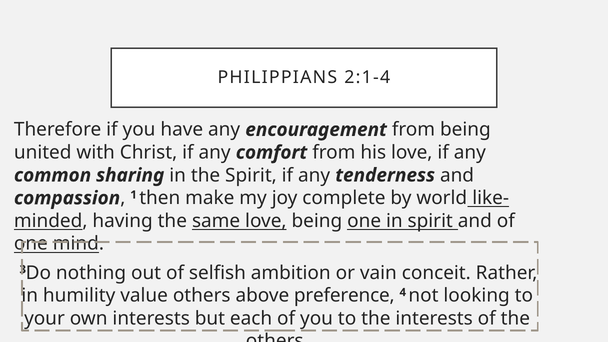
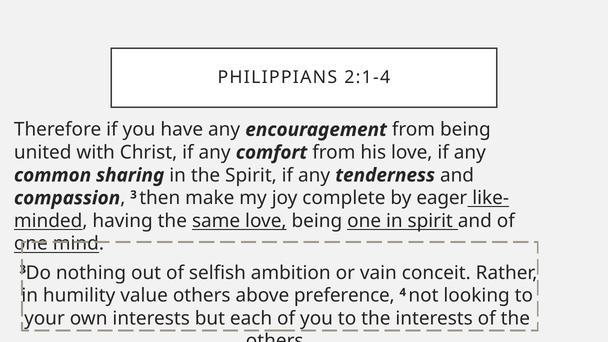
1: 1 -> 3
world: world -> eager
